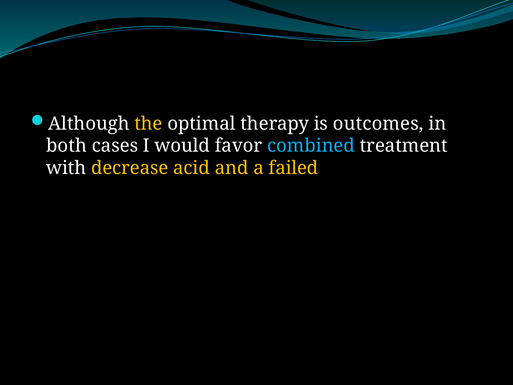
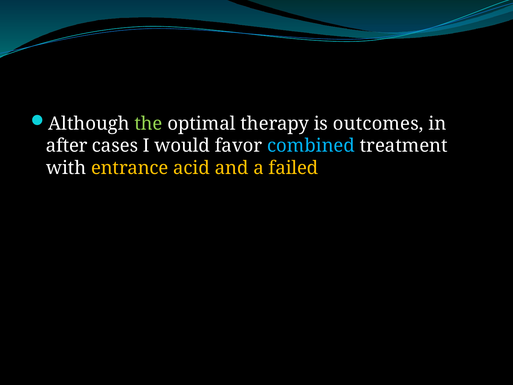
the colour: yellow -> light green
both: both -> after
decrease: decrease -> entrance
